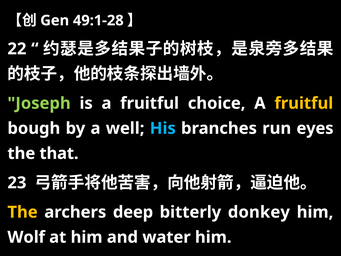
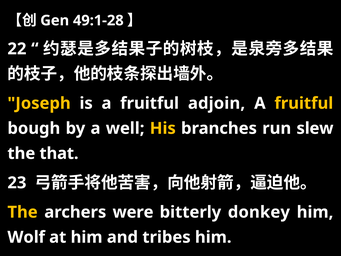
Joseph colour: light green -> yellow
choice: choice -> adjoin
His colour: light blue -> yellow
eyes: eyes -> slew
deep: deep -> were
water: water -> tribes
